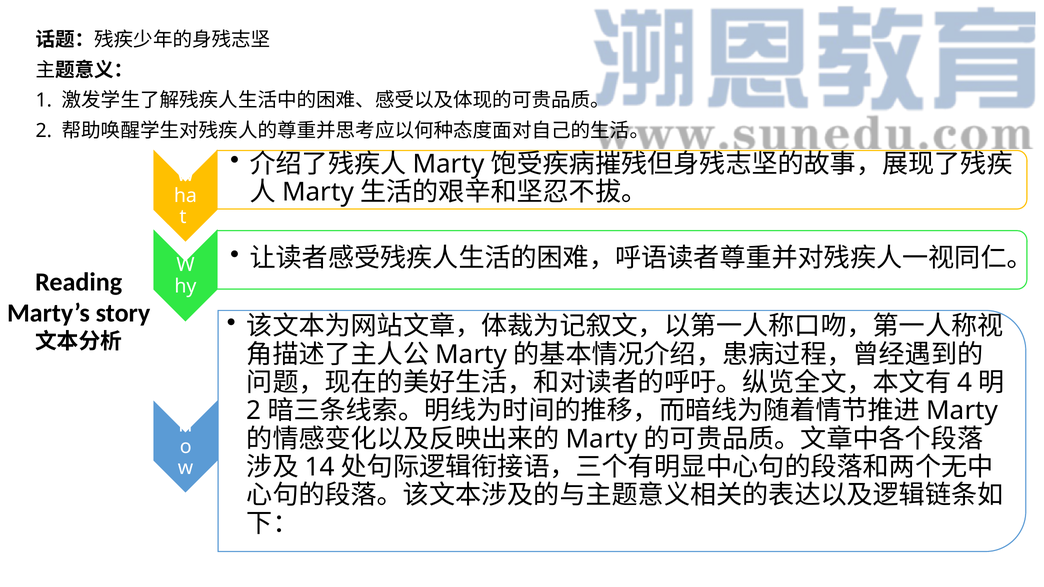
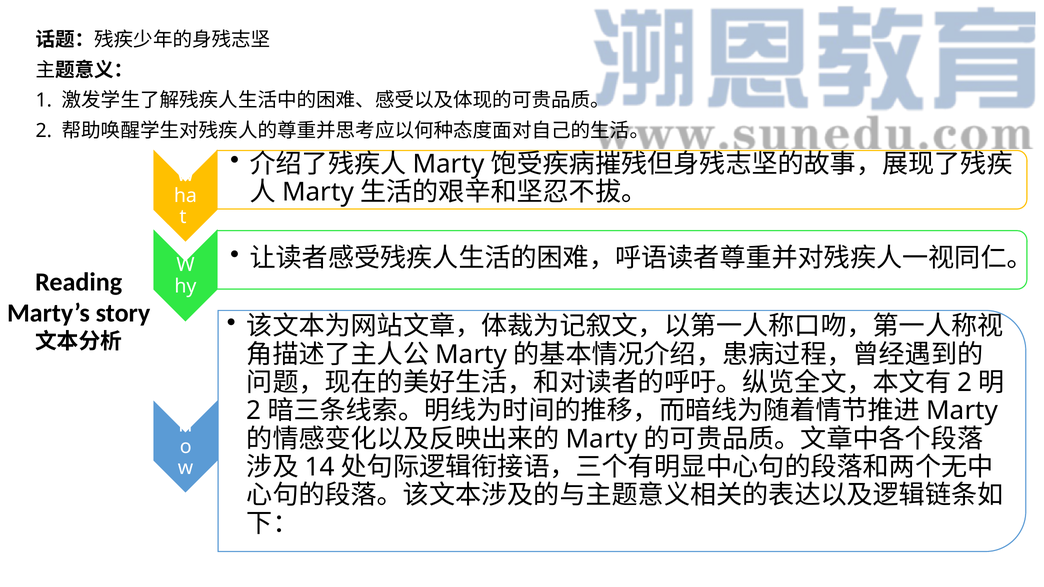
4 at (965, 383): 4 -> 2
